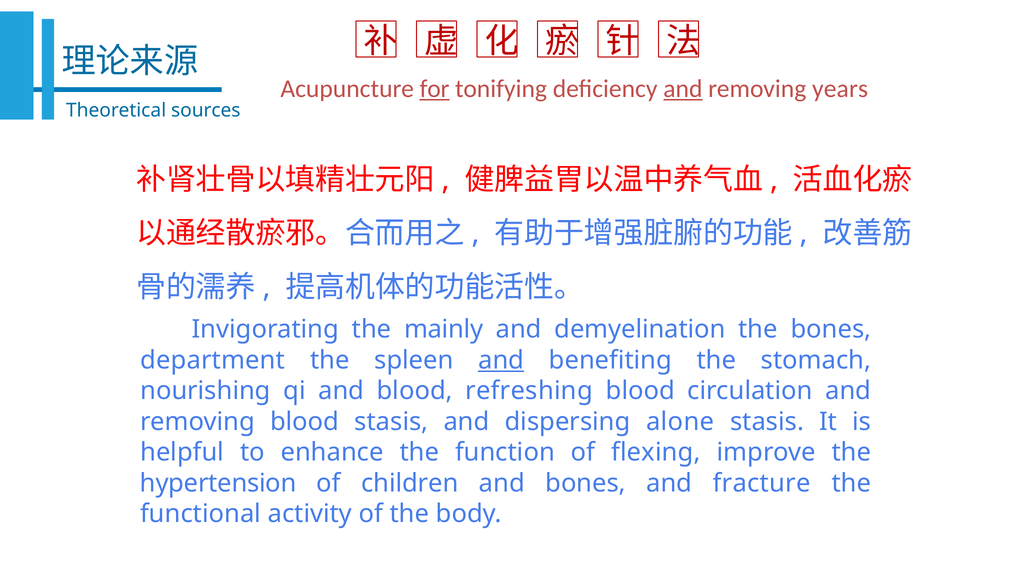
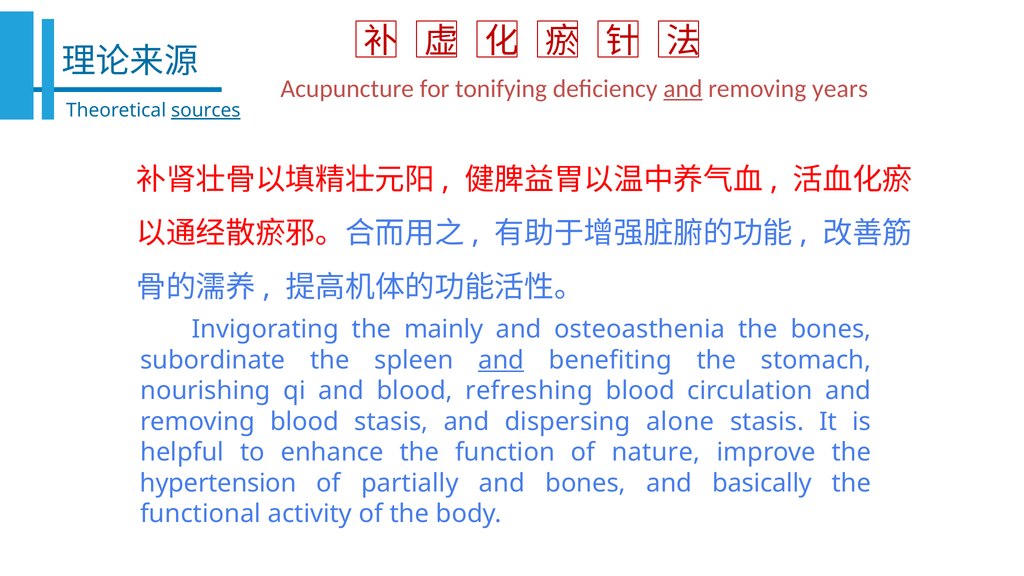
for underline: present -> none
sources underline: none -> present
demyelination: demyelination -> osteoasthenia
department: department -> subordinate
flexing: flexing -> nature
children: children -> partially
fracture: fracture -> basically
